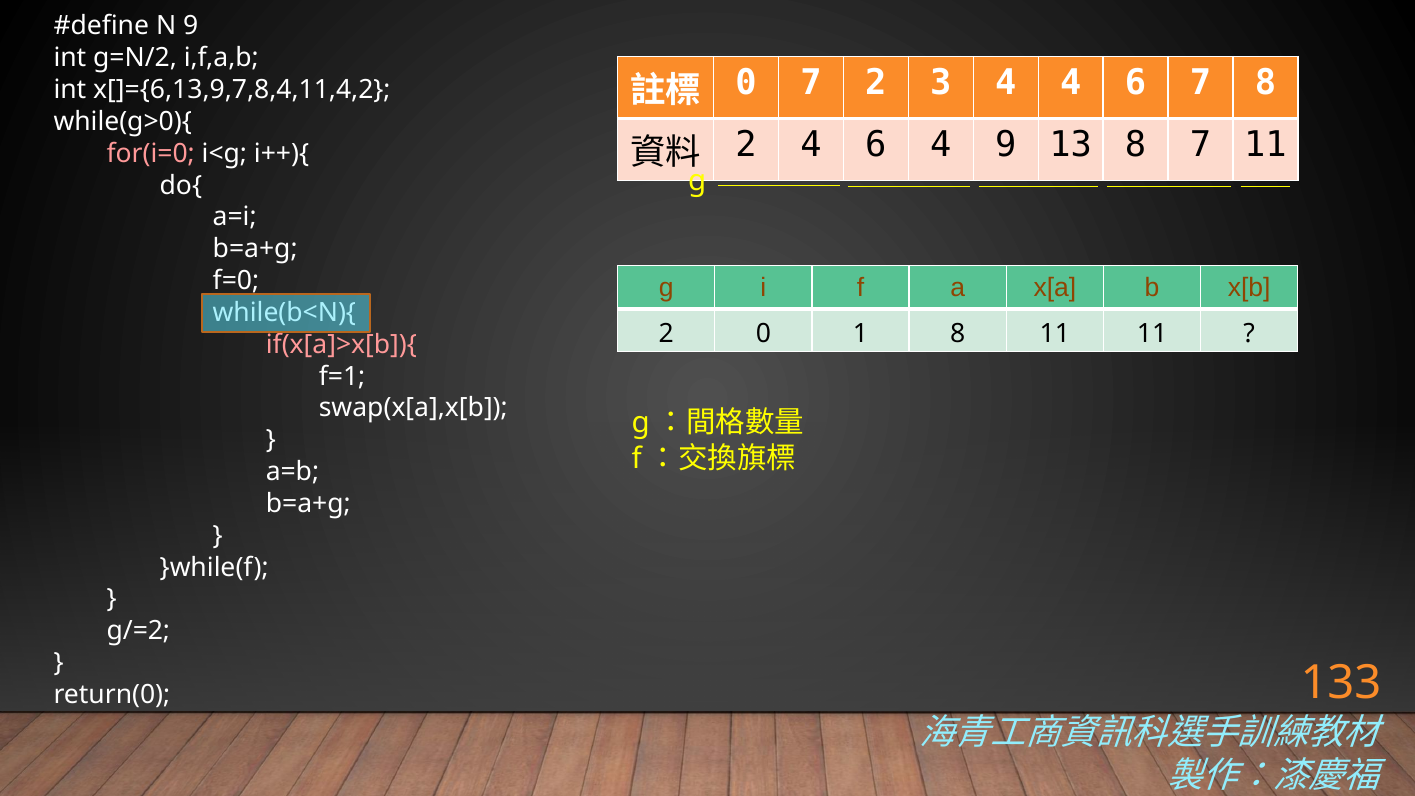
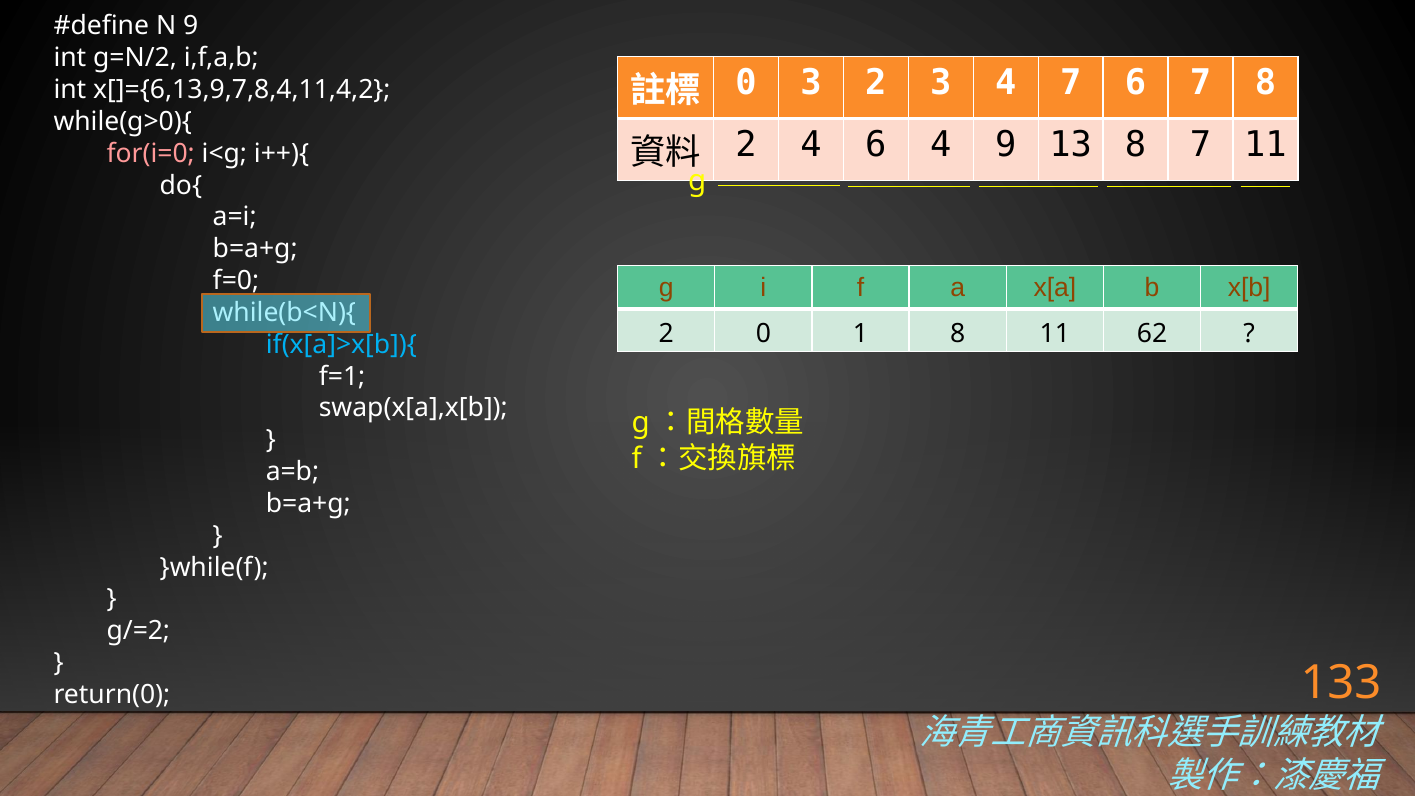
0 7: 7 -> 3
4 4: 4 -> 7
11 11: 11 -> 62
if(x[a]>x[b]){ colour: pink -> light blue
